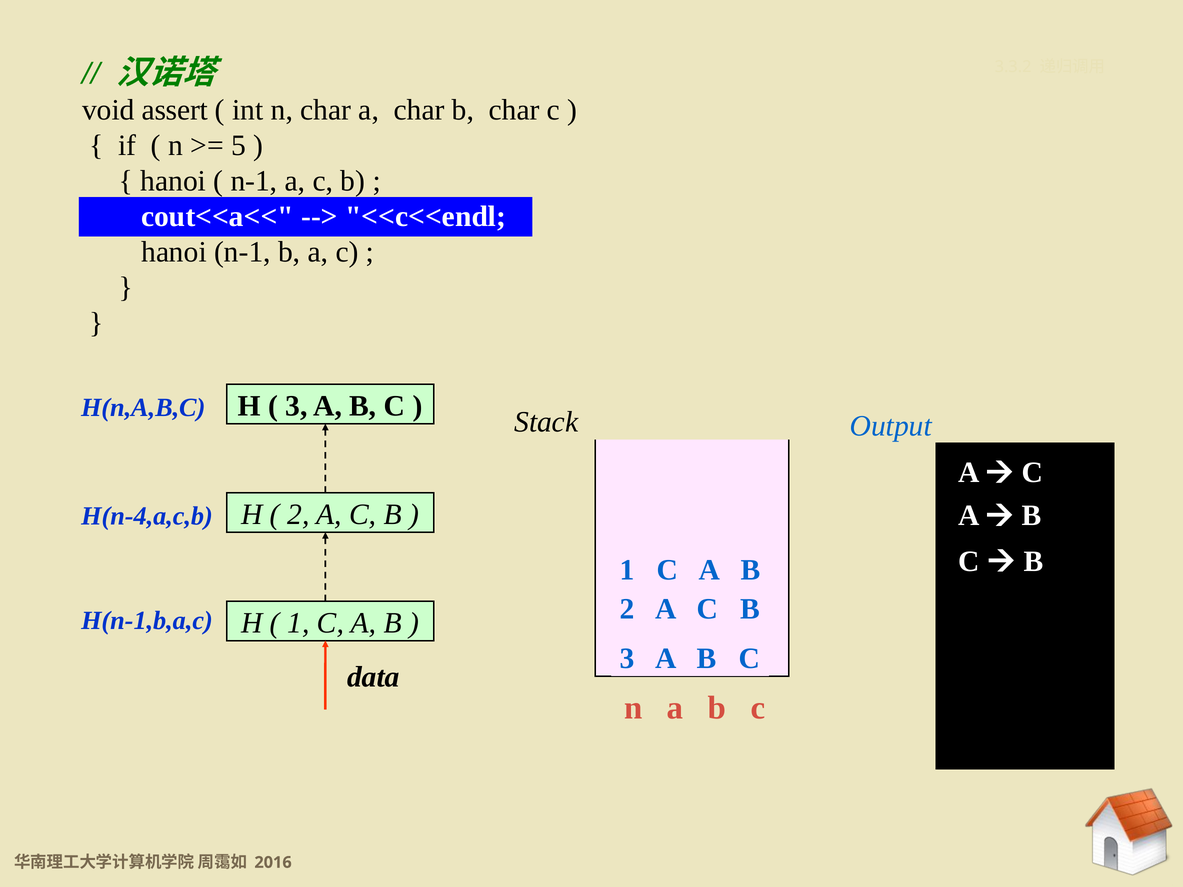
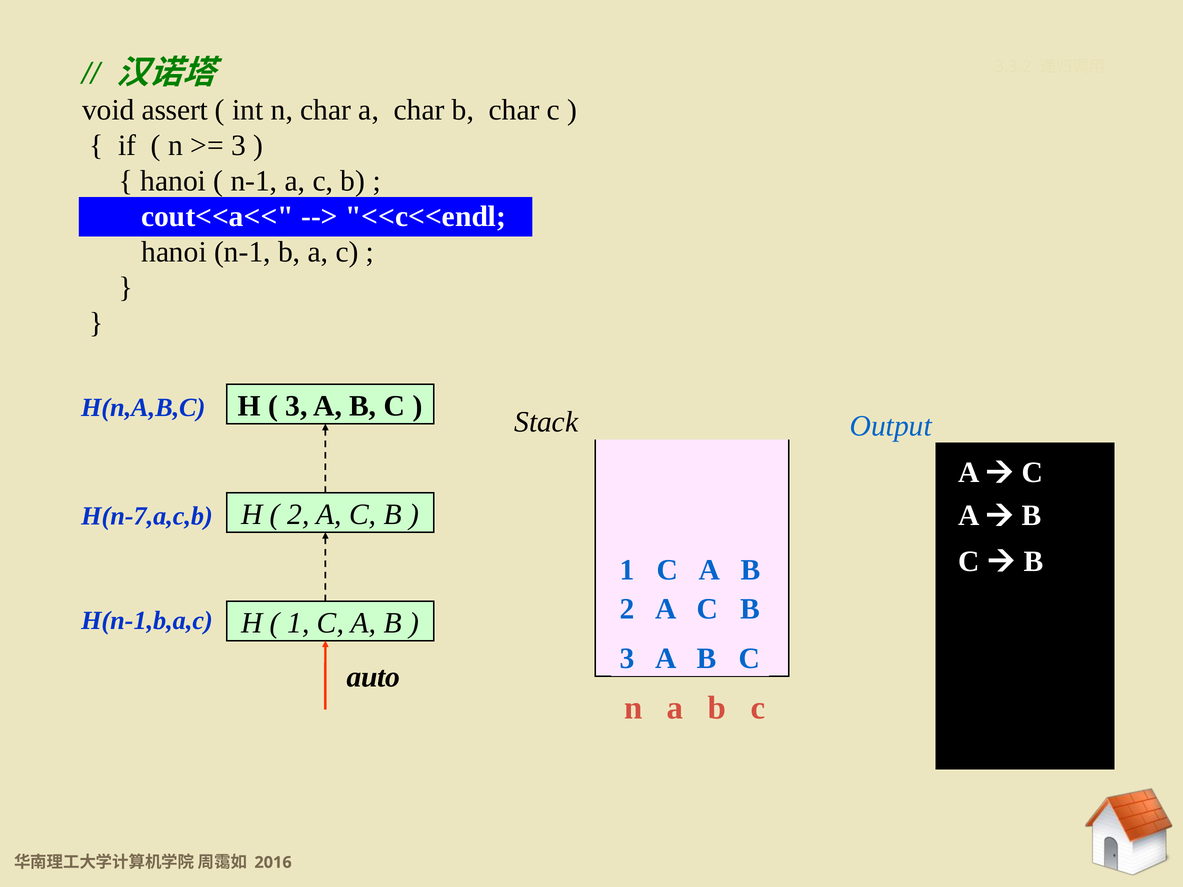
5 at (238, 146): 5 -> 3
H(n-4,a,c,b: H(n-4,a,c,b -> H(n-7,a,c,b
data: data -> auto
